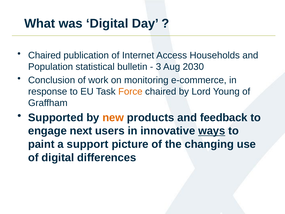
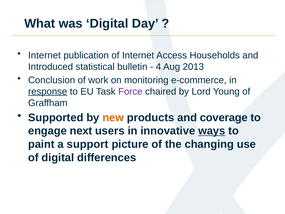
Chaired at (45, 55): Chaired -> Internet
Population: Population -> Introduced
3: 3 -> 4
2030: 2030 -> 2013
response underline: none -> present
Force colour: orange -> purple
feedback: feedback -> coverage
